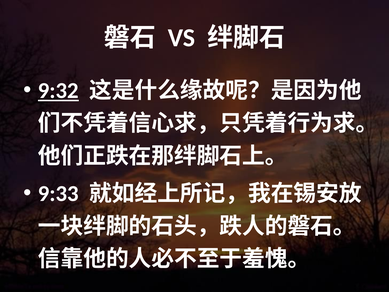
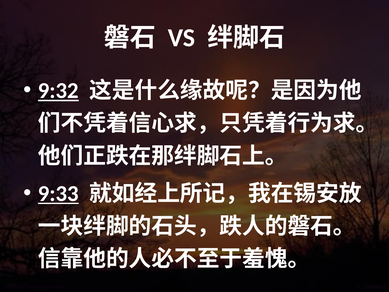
9:33 underline: none -> present
